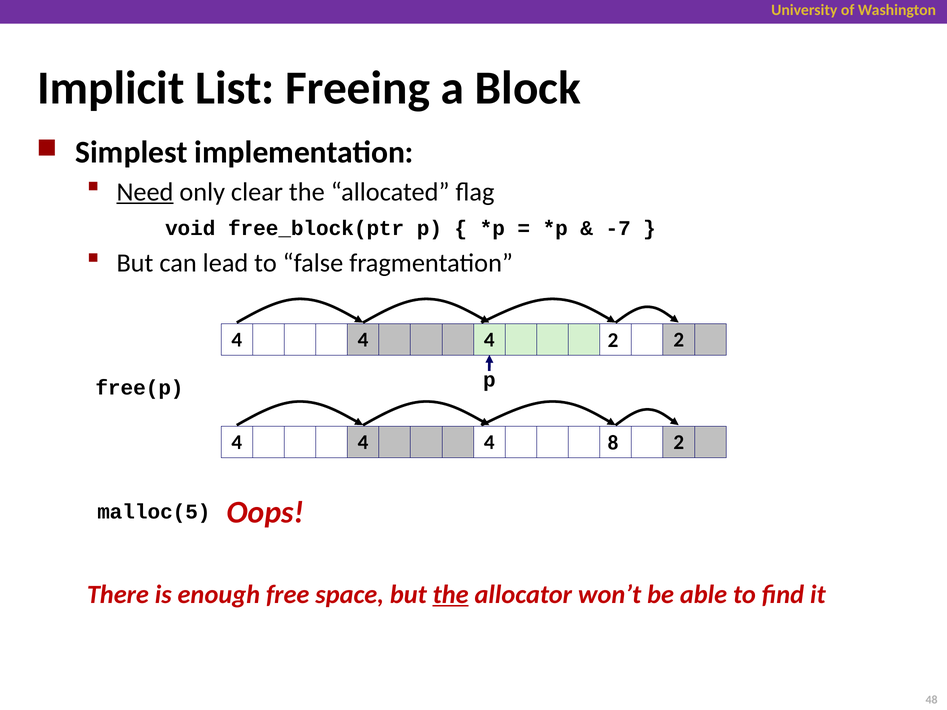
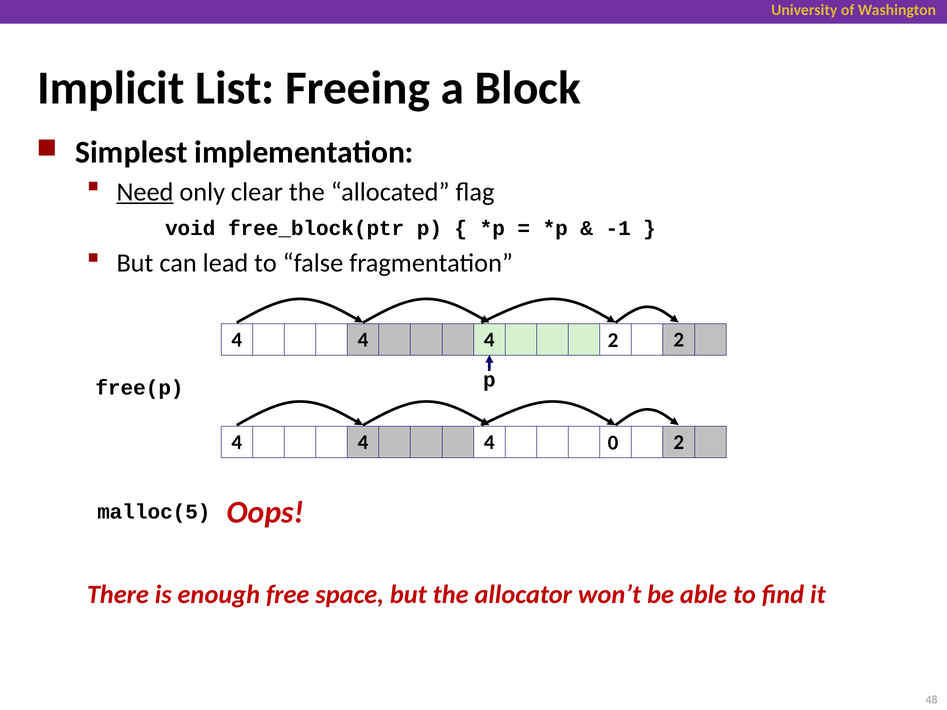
-7: -7 -> -1
8: 8 -> 0
the at (451, 595) underline: present -> none
